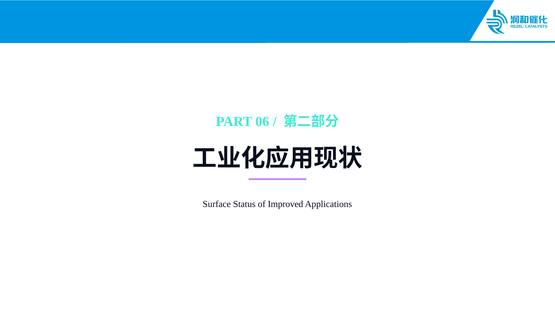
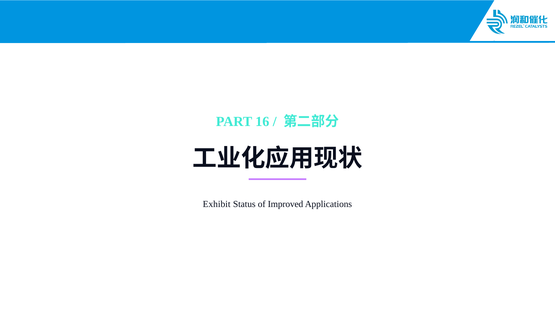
06: 06 -> 16
Surface: Surface -> Exhibit
